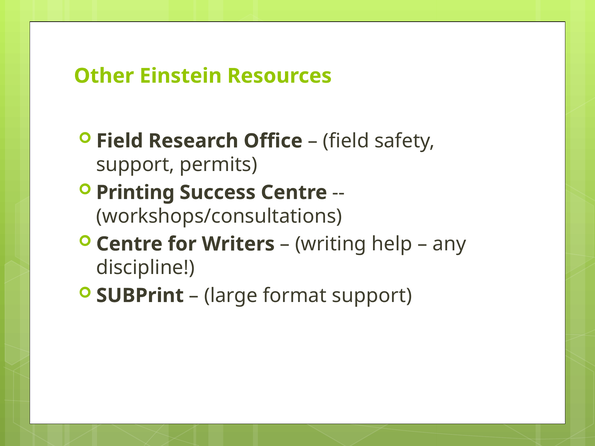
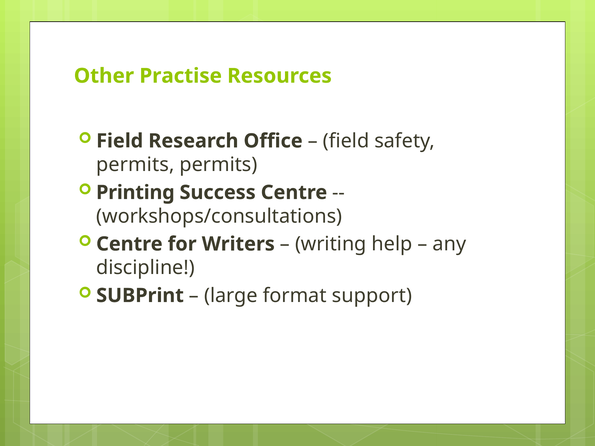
Einstein: Einstein -> Practise
support at (135, 165): support -> permits
